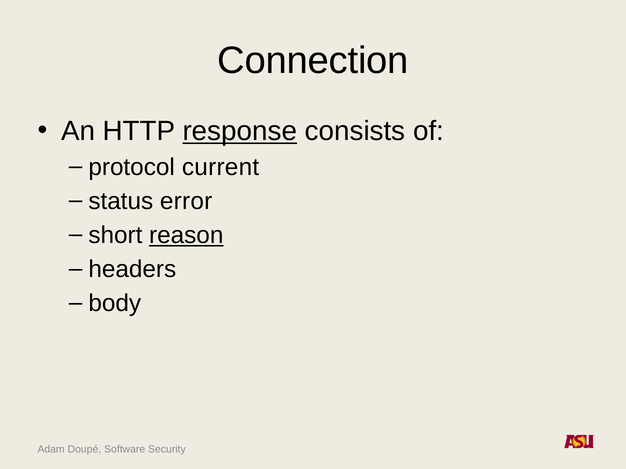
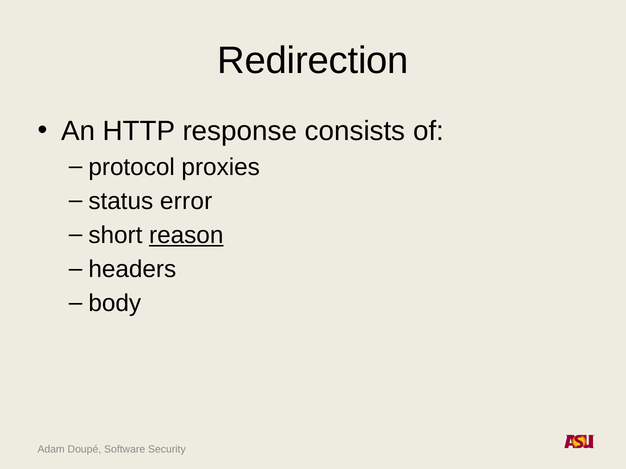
Connection: Connection -> Redirection
response underline: present -> none
current: current -> proxies
